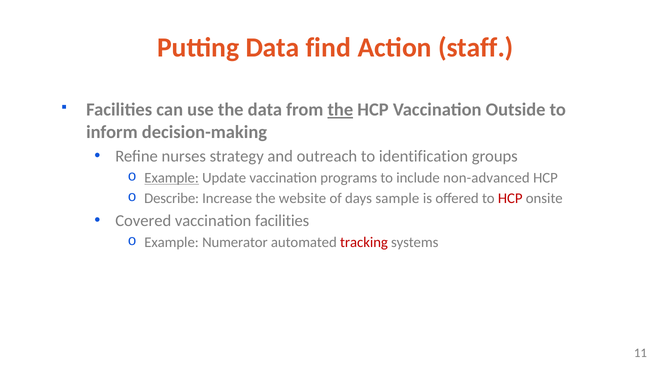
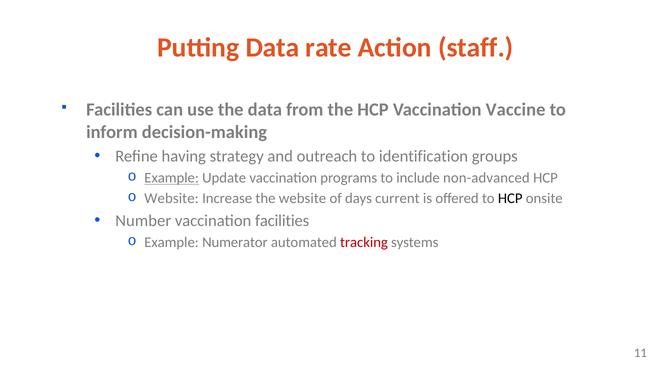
find: find -> rate
the at (340, 110) underline: present -> none
Outside: Outside -> Vaccine
nurses: nurses -> having
Describe at (172, 199): Describe -> Website
sample: sample -> current
HCP at (510, 199) colour: red -> black
Covered: Covered -> Number
